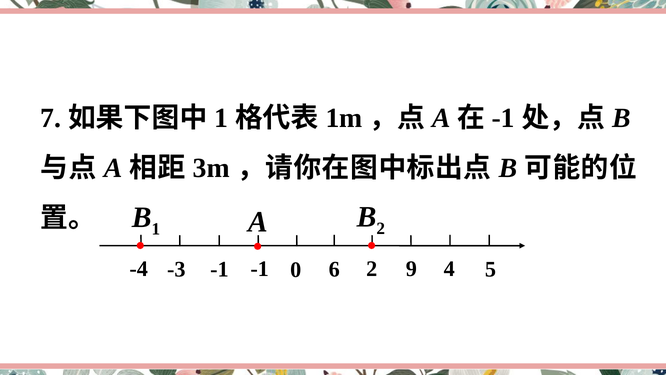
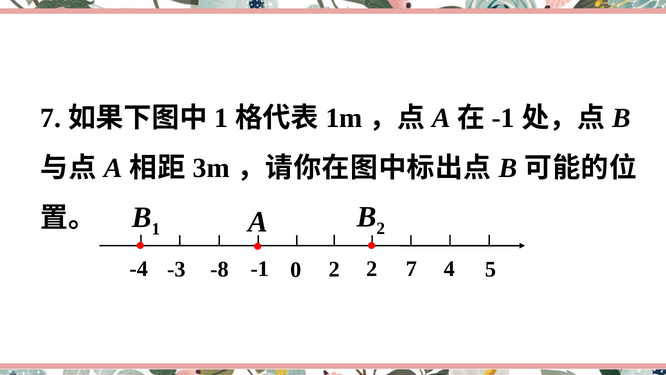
-4 6: 6 -> 2
2 9: 9 -> 7
-1 at (219, 269): -1 -> -8
